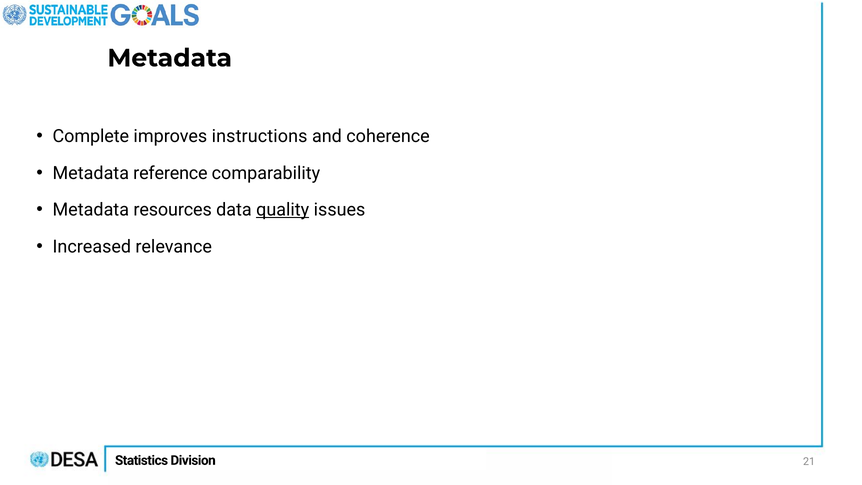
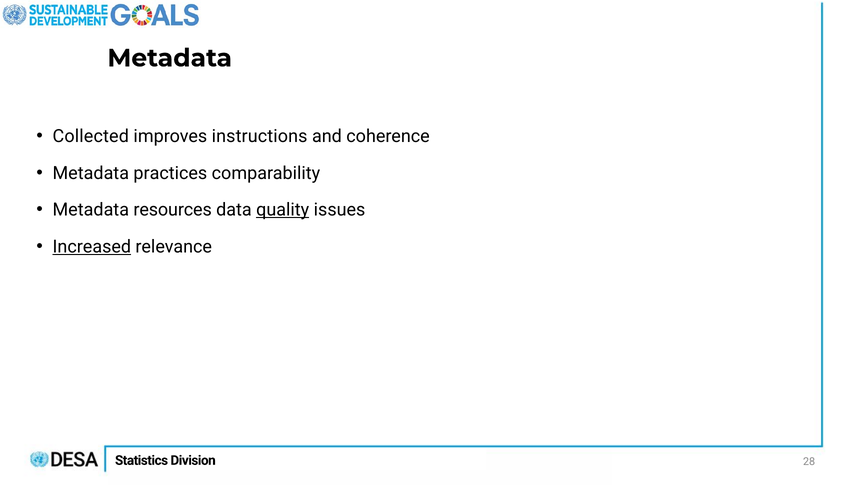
Complete: Complete -> Collected
reference: reference -> practices
Increased underline: none -> present
21: 21 -> 28
